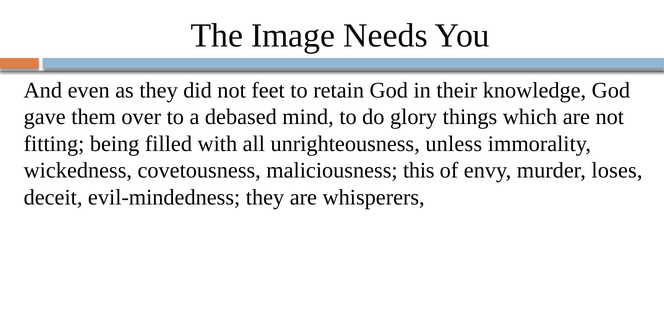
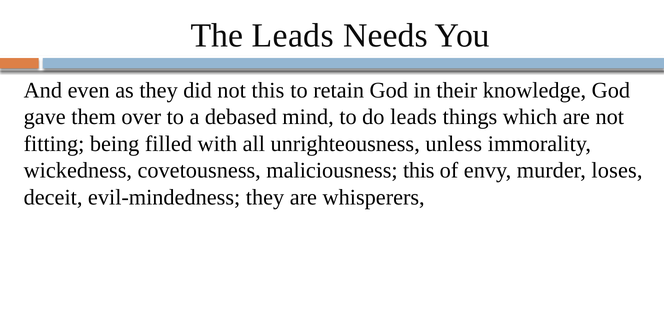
The Image: Image -> Leads
not feet: feet -> this
do glory: glory -> leads
